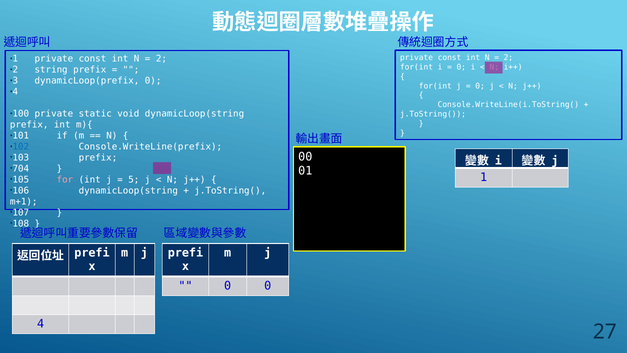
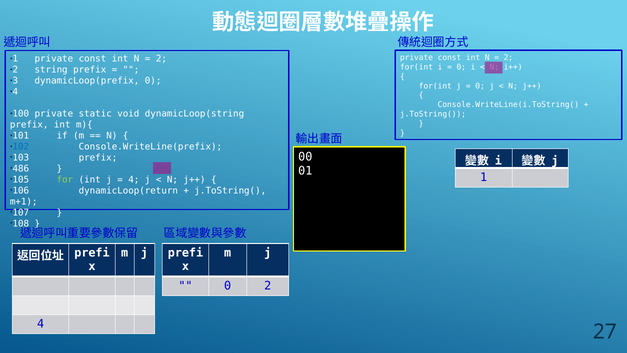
704: 704 -> 486
for colour: pink -> light green
5 at (134, 180): 5 -> 4
106 dynamicLoop(string: dynamicLoop(string -> dynamicLoop(return
0 0: 0 -> 2
